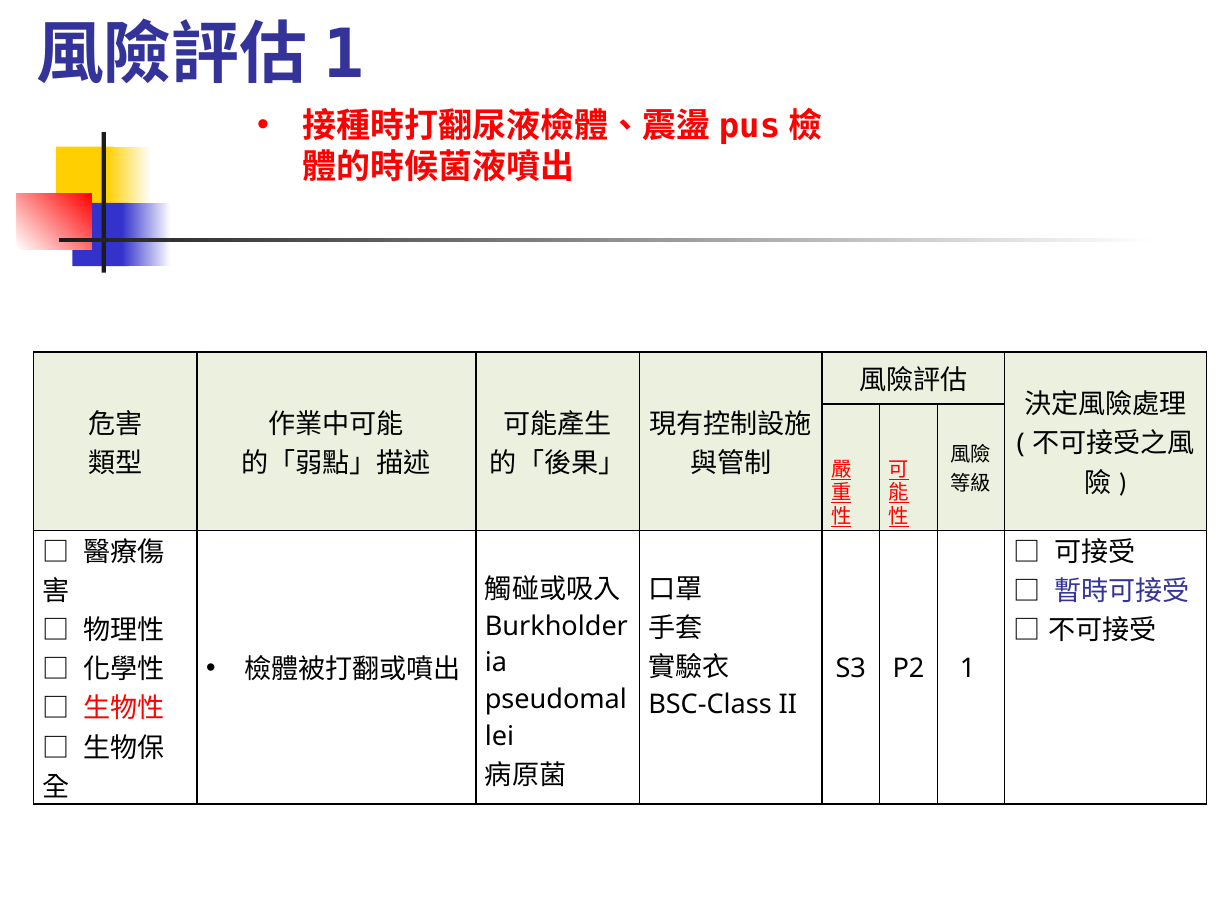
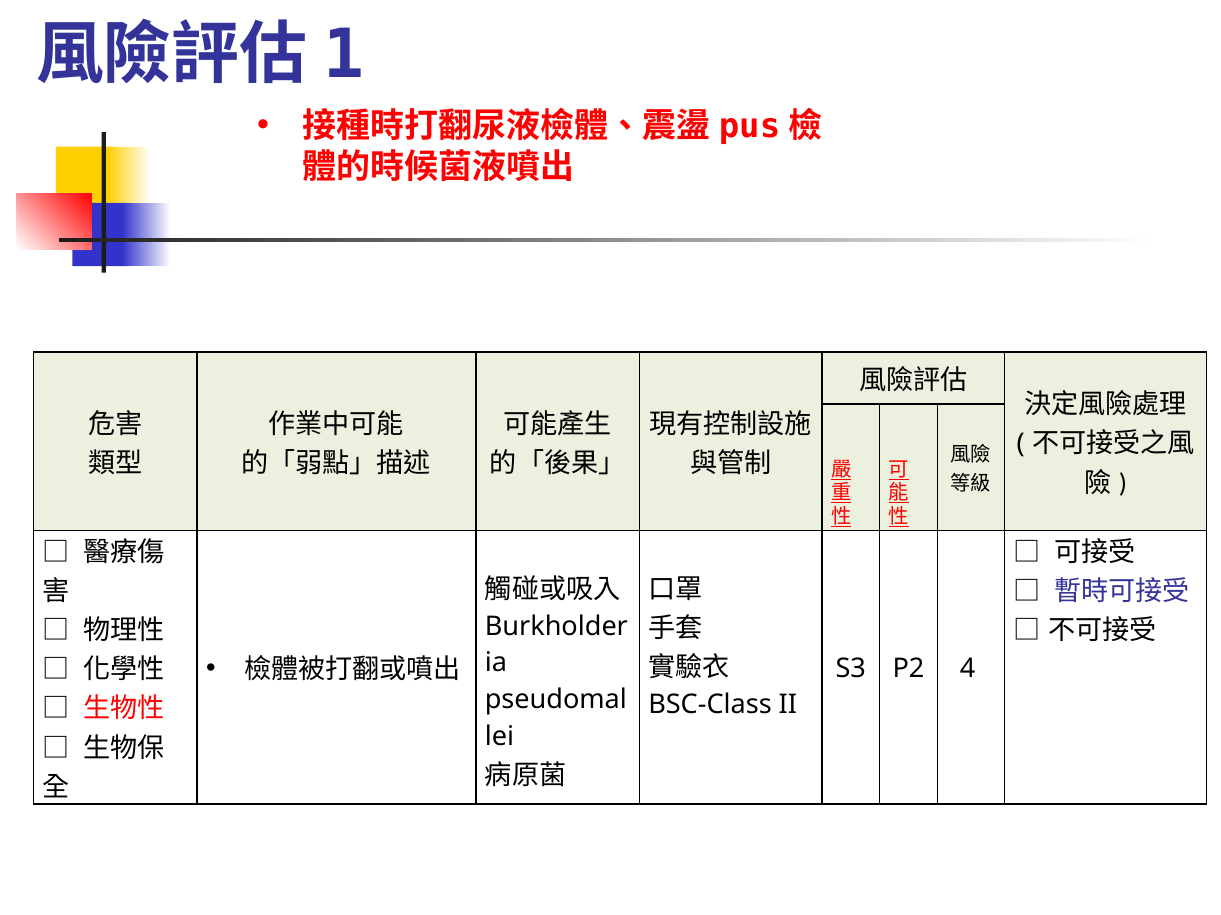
P2 1: 1 -> 4
